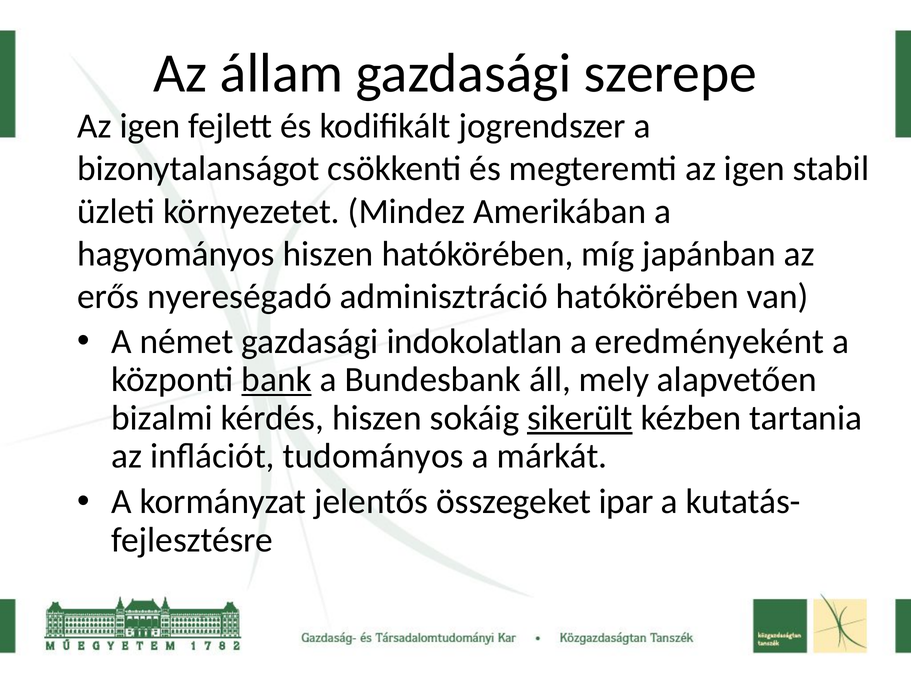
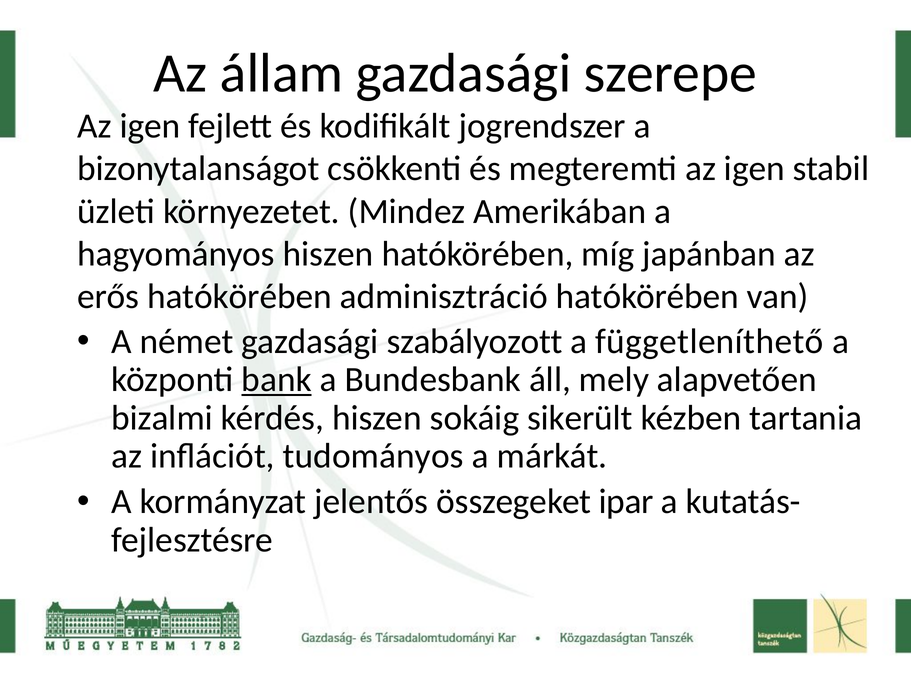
erős nyereségadó: nyereségadó -> hatókörében
indokolatlan: indokolatlan -> szabályozott
eredményeként: eredményeként -> függetleníthető
sikerült underline: present -> none
